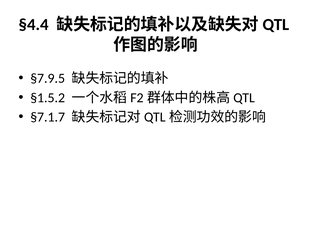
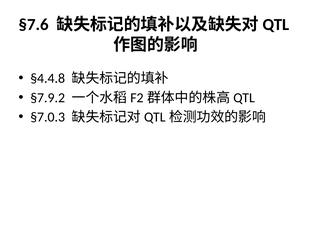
§4.4: §4.4 -> §7.6
§7.9.5: §7.9.5 -> §4.4.8
§1.5.2: §1.5.2 -> §7.9.2
§7.1.7: §7.1.7 -> §7.0.3
